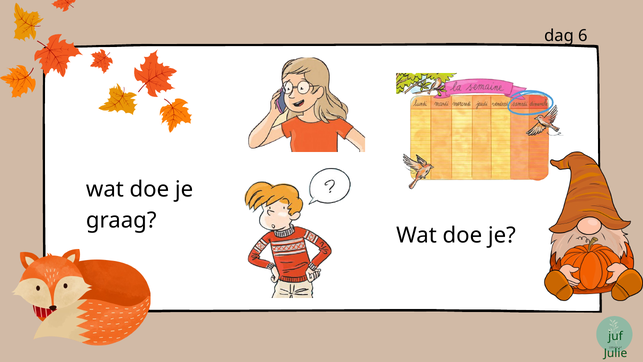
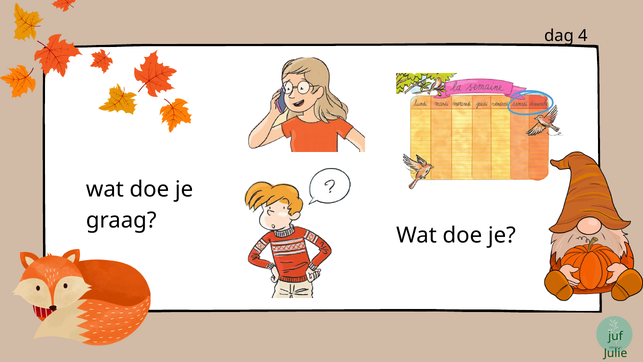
6: 6 -> 4
